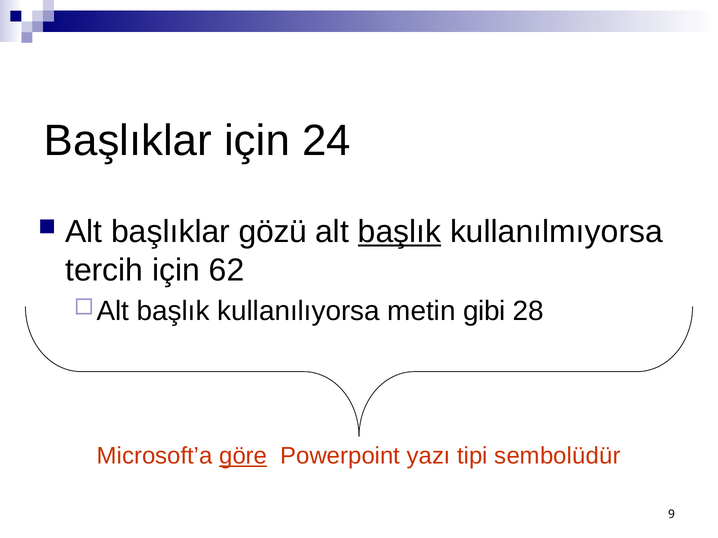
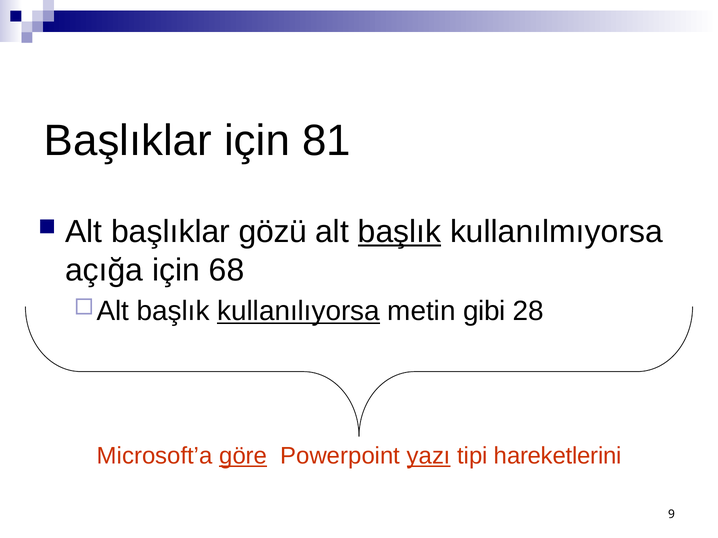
24: 24 -> 81
tercih: tercih -> açığa
62: 62 -> 68
kullanılıyorsa underline: none -> present
yazı underline: none -> present
sembolüdür: sembolüdür -> hareketlerini
